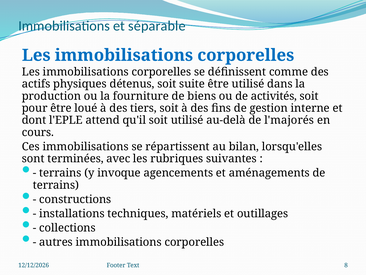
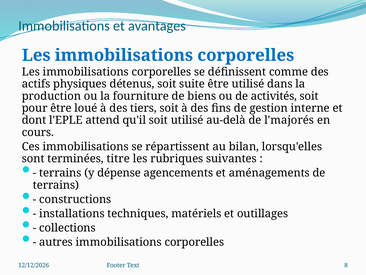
séparable: séparable -> avantages
avec: avec -> titre
invoque: invoque -> dépense
